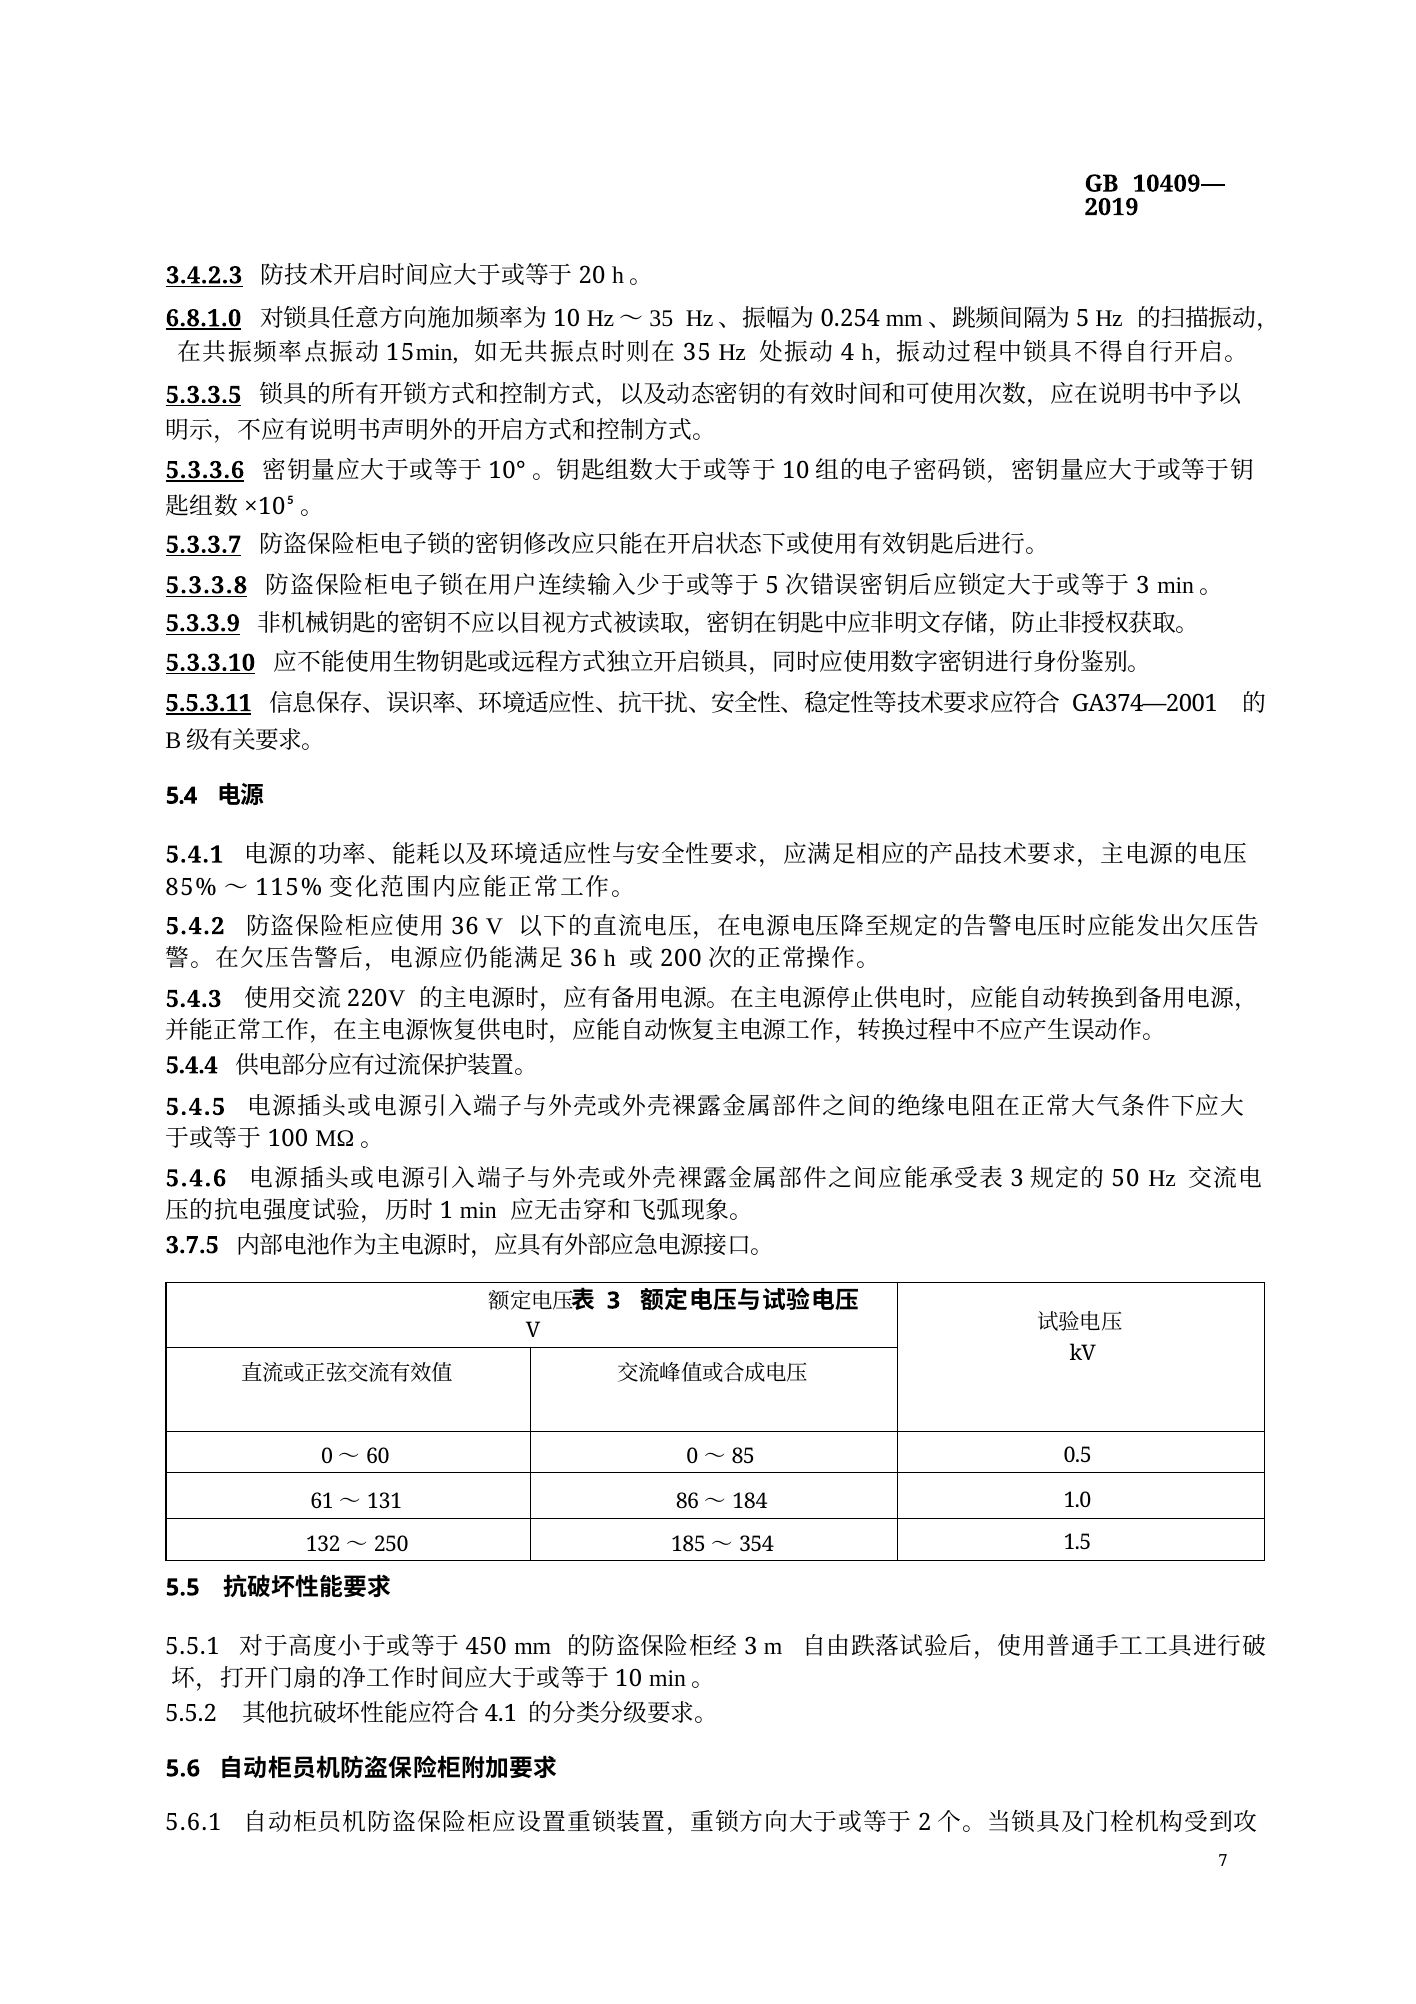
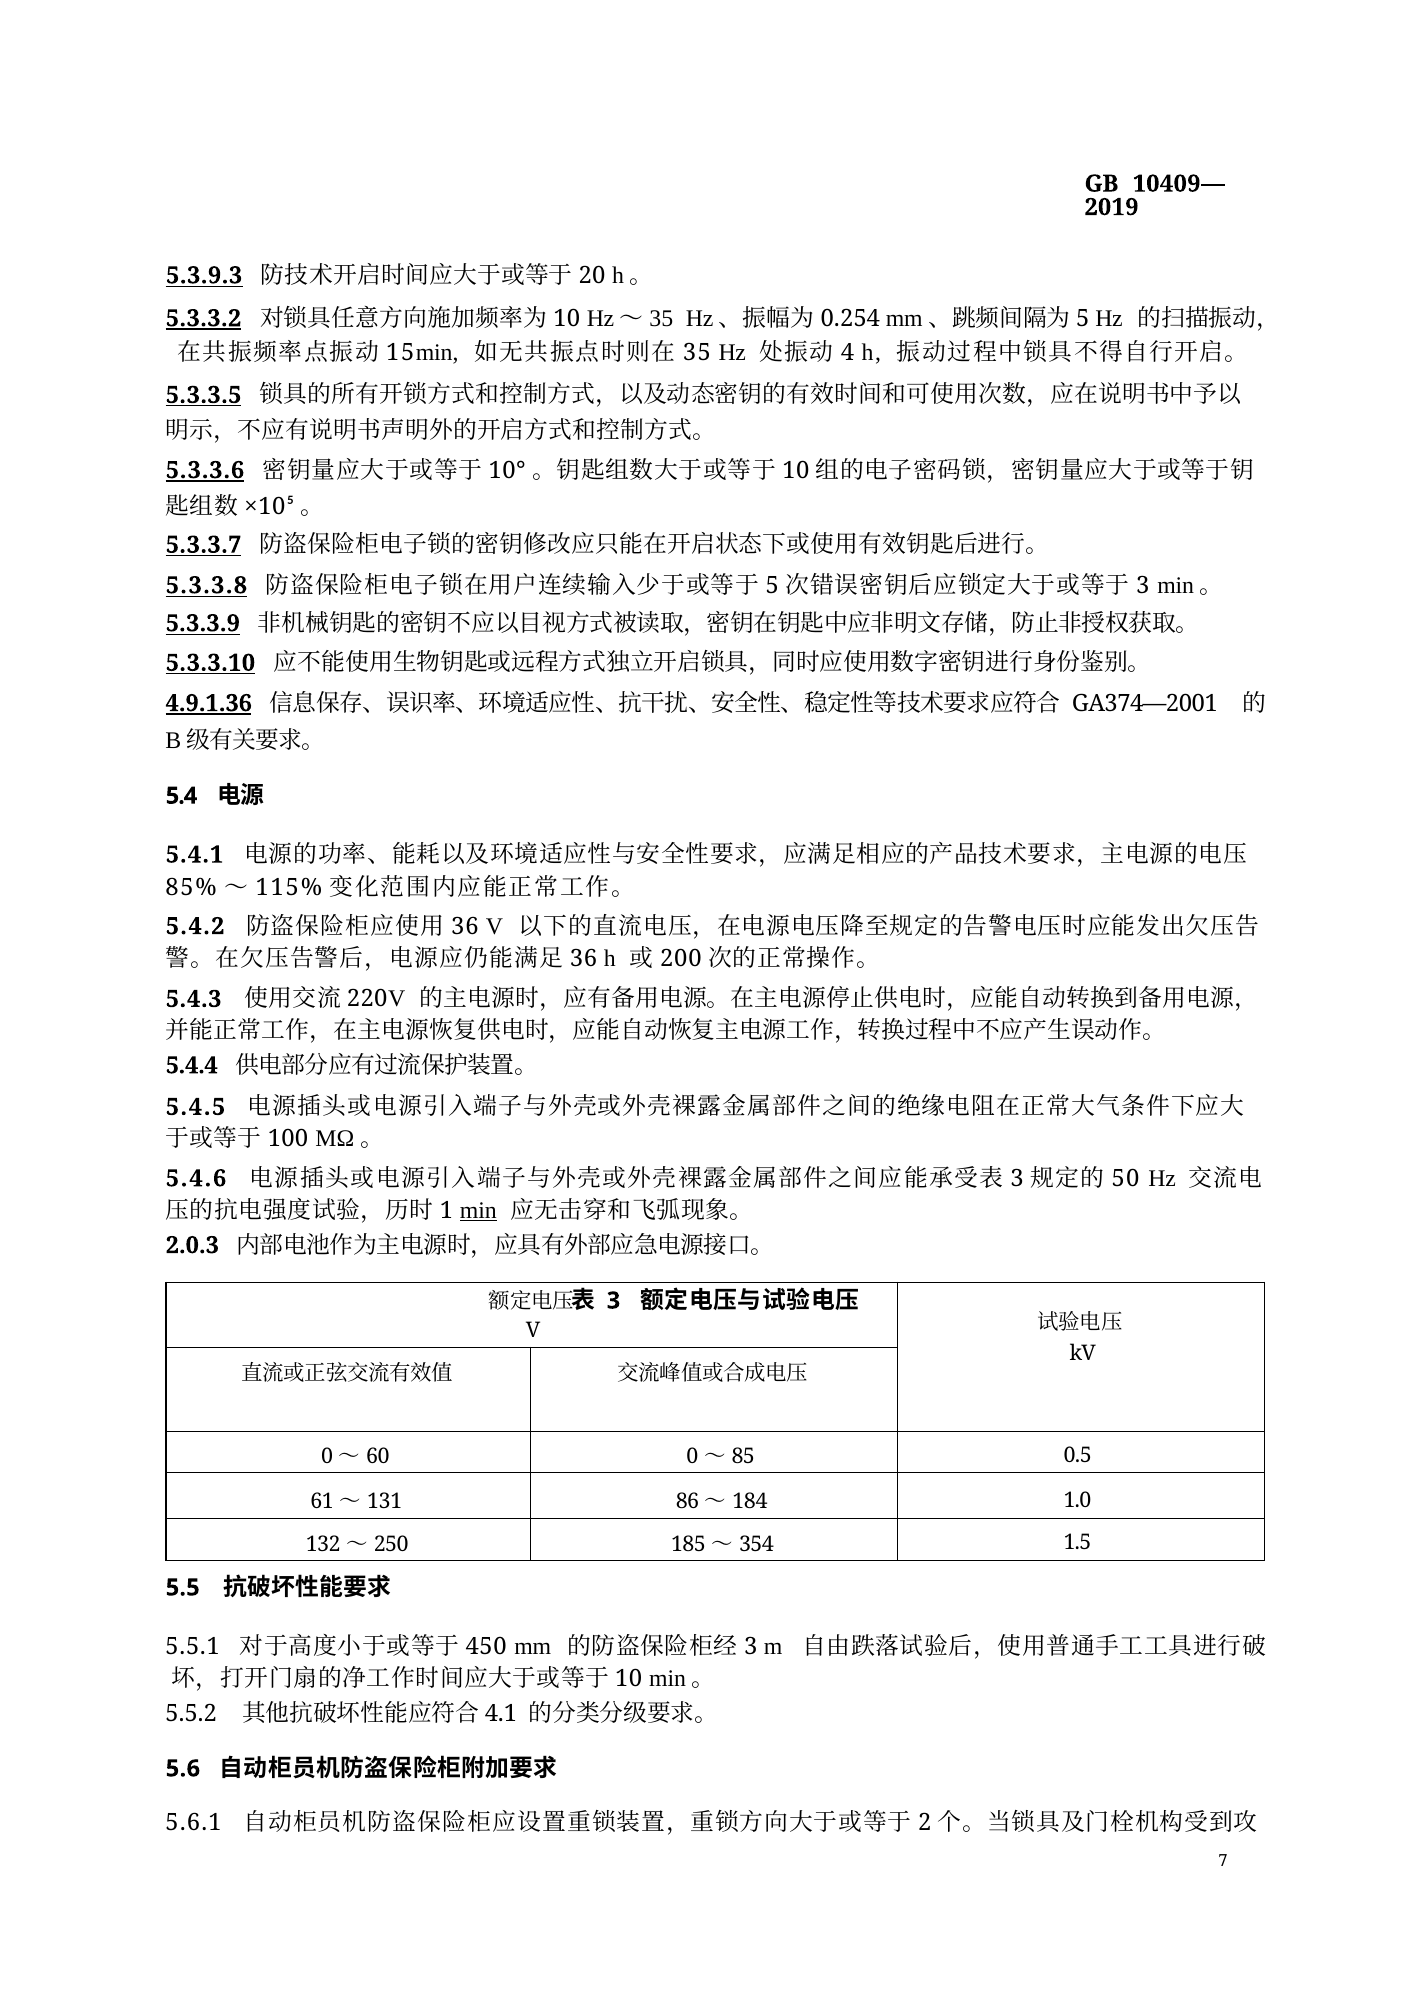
3.4.2.3: 3.4.2.3 -> 5.3.9.3
6.8.1.0: 6.8.1.0 -> 5.3.3.2
5.5.3.11: 5.5.3.11 -> 4.9.1.36
min underline: none -> present
3.7.5: 3.7.5 -> 2.0.3
